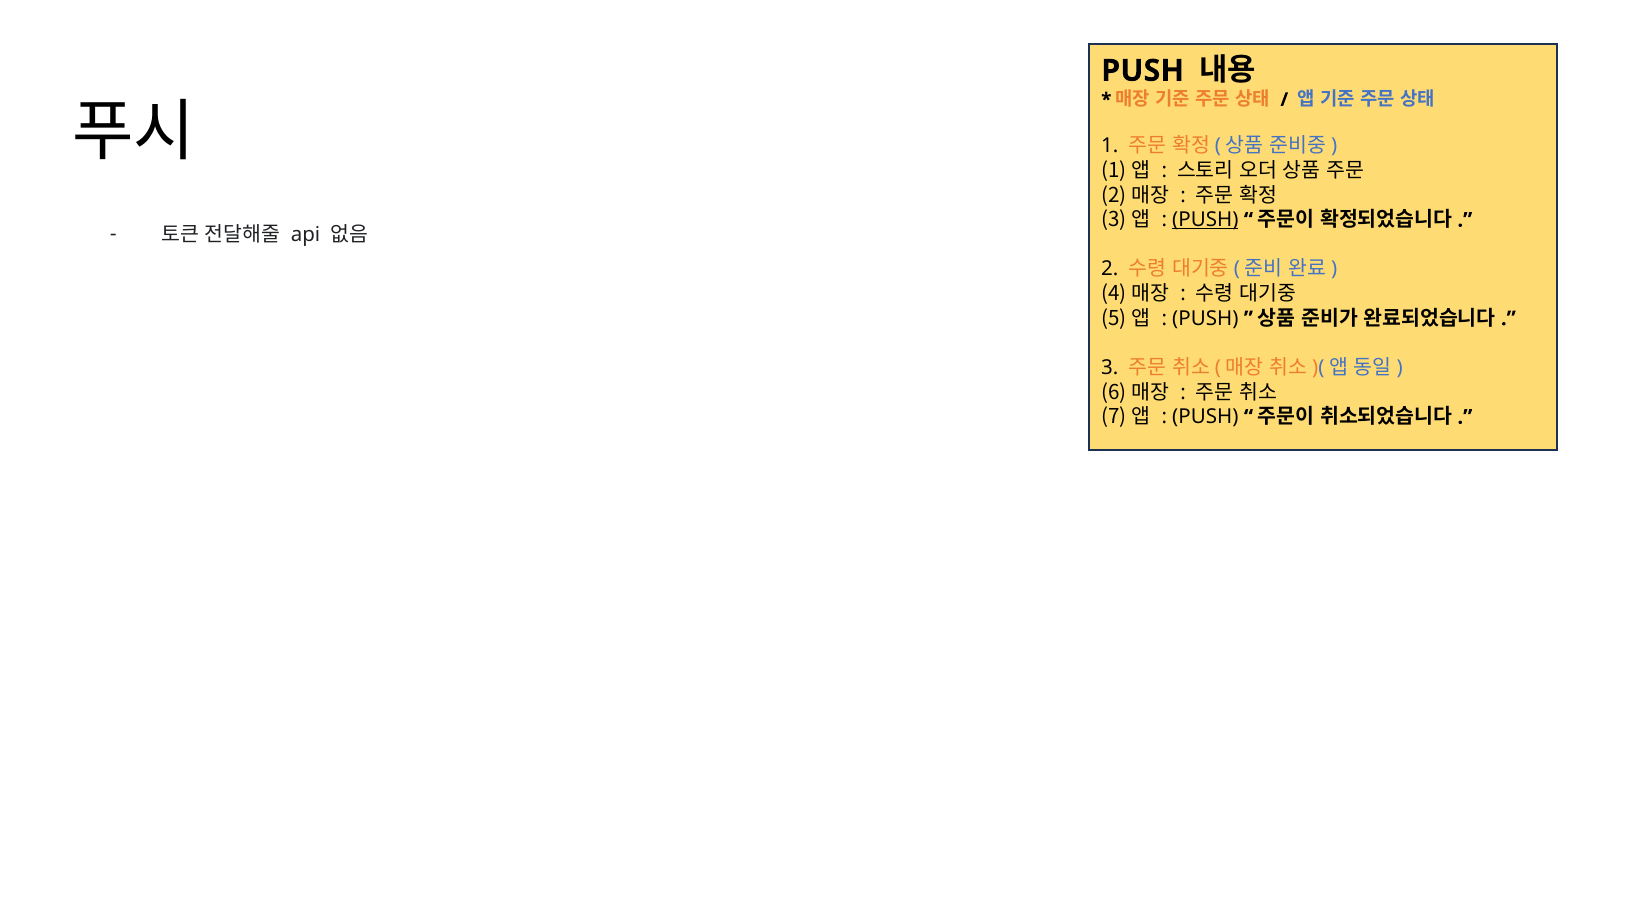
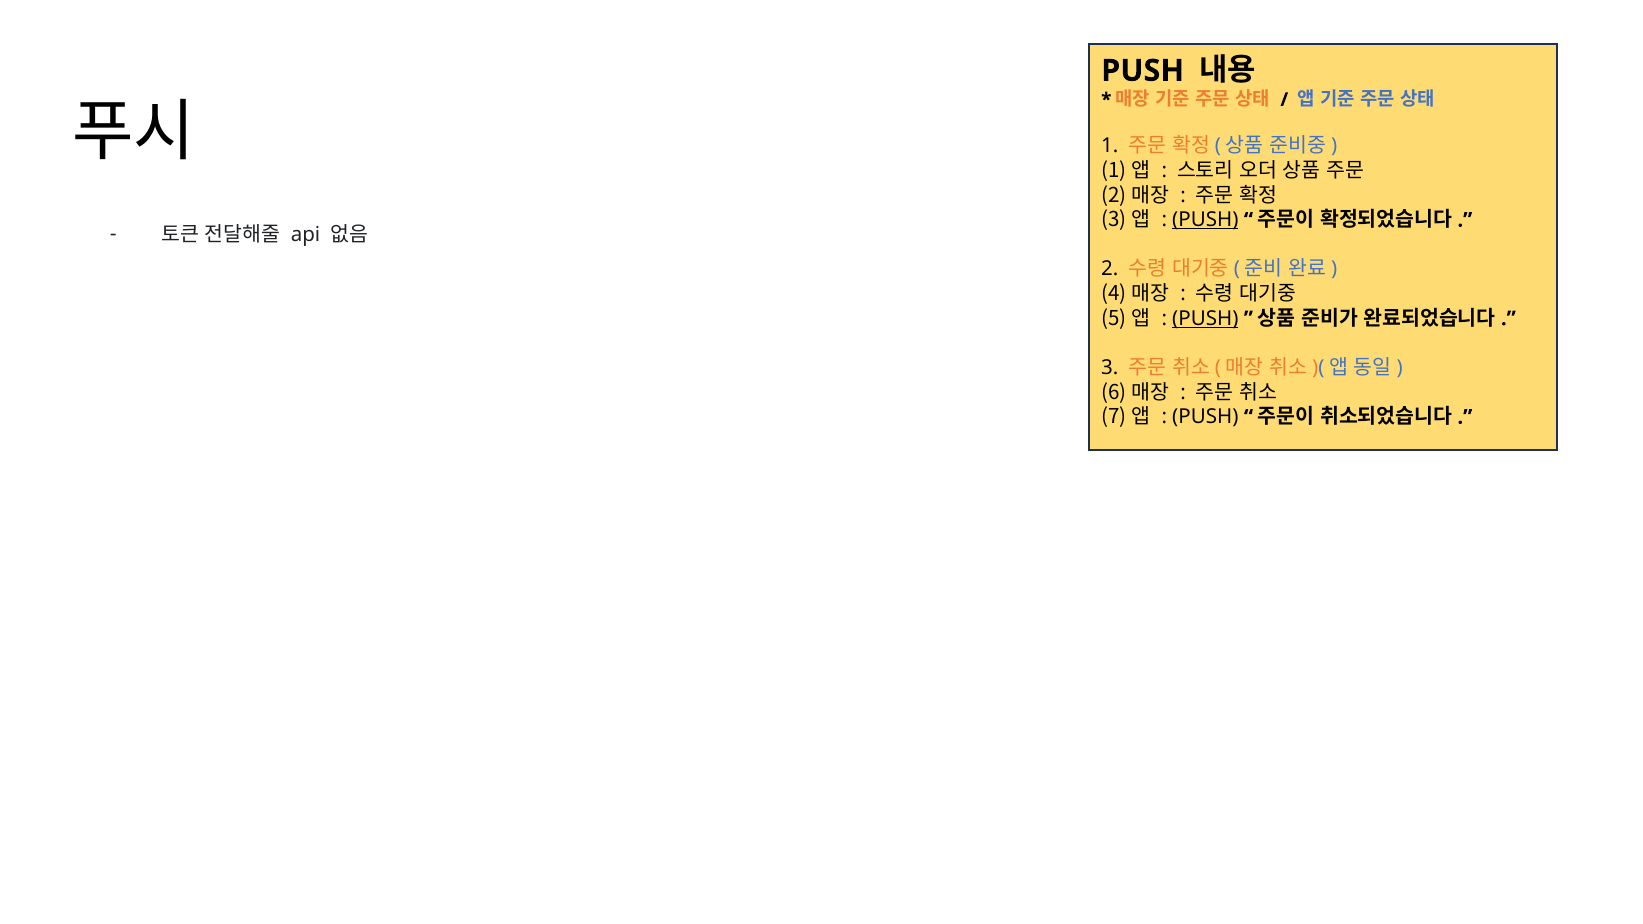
PUSH at (1205, 319) underline: none -> present
